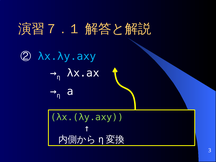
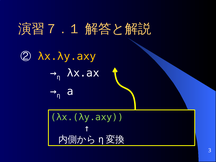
λx.λy.axy colour: light blue -> yellow
